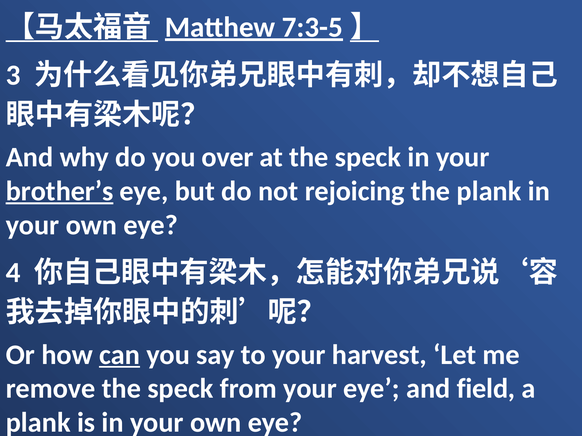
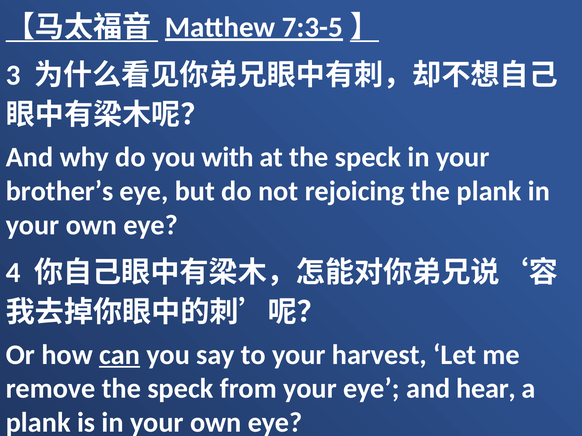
over: over -> with
brother’s underline: present -> none
field: field -> hear
